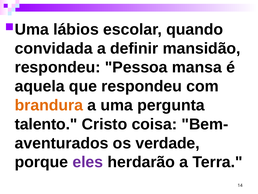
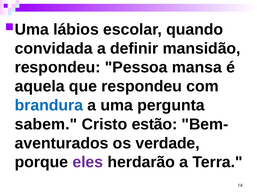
brandura colour: orange -> blue
talento: talento -> sabem
coisa: coisa -> estão
